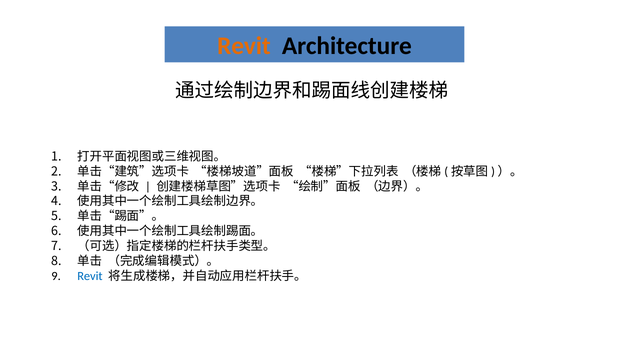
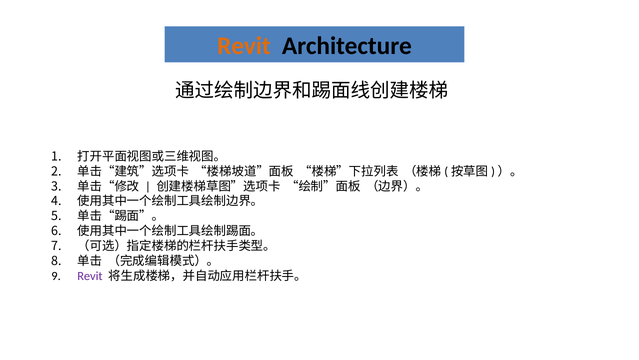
Revit at (90, 276) colour: blue -> purple
